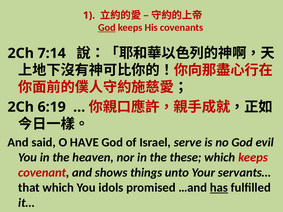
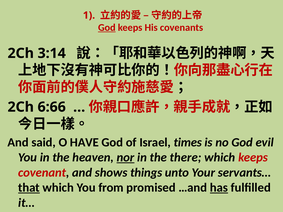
7:14: 7:14 -> 3:14
6:19: 6:19 -> 6:66
serve: serve -> times
nor underline: none -> present
these: these -> there
that underline: none -> present
idols: idols -> from
